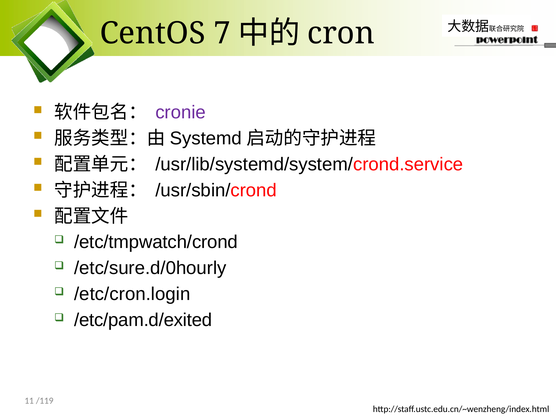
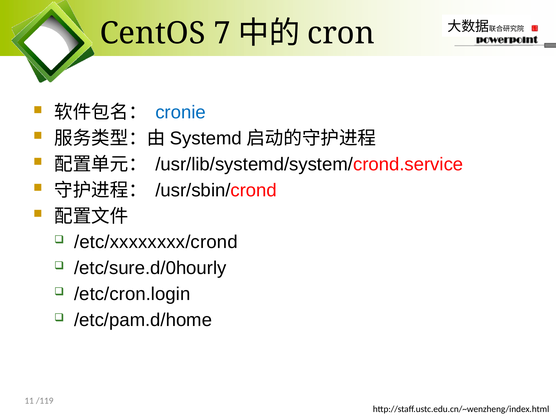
cronie colour: purple -> blue
/etc/tmpwatch/crond: /etc/tmpwatch/crond -> /etc/xxxxxxxx/crond
/etc/pam.d/exited: /etc/pam.d/exited -> /etc/pam.d/home
